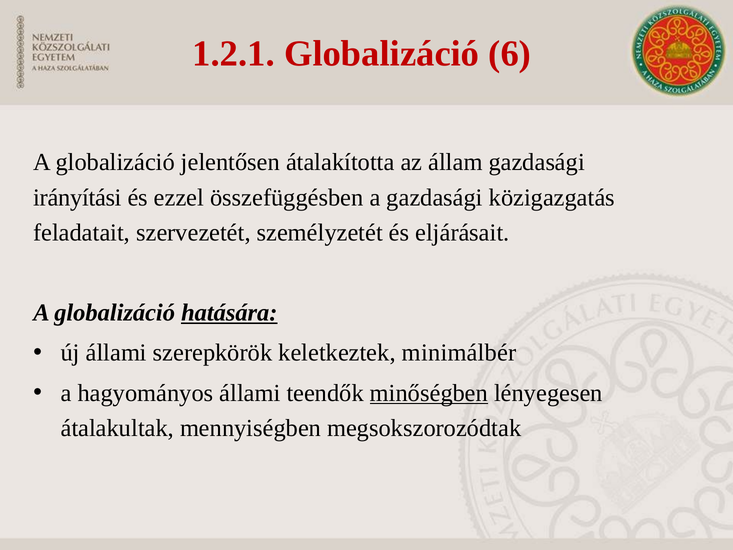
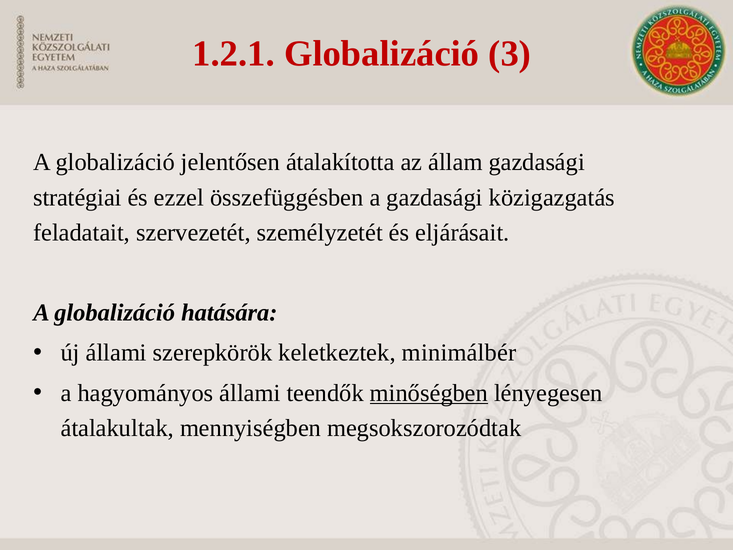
6: 6 -> 3
irányítási: irányítási -> stratégiai
hatására underline: present -> none
